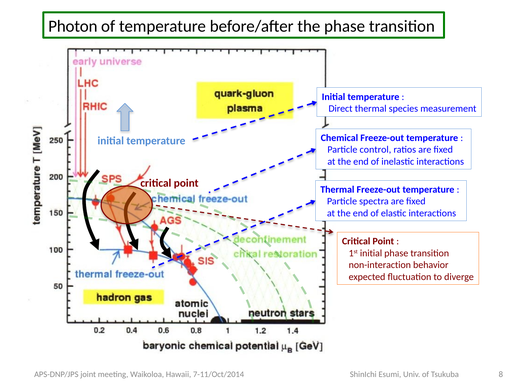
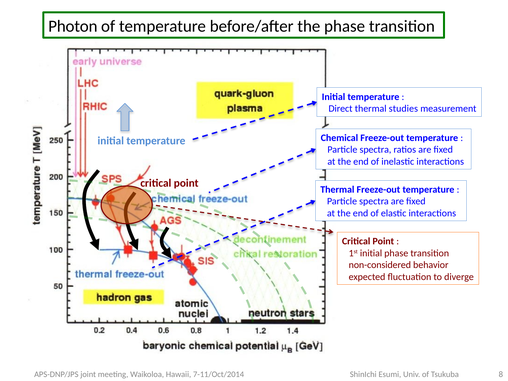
species: species -> studies
control at (375, 150): control -> spectra
non-interaction: non-interaction -> non-considered
